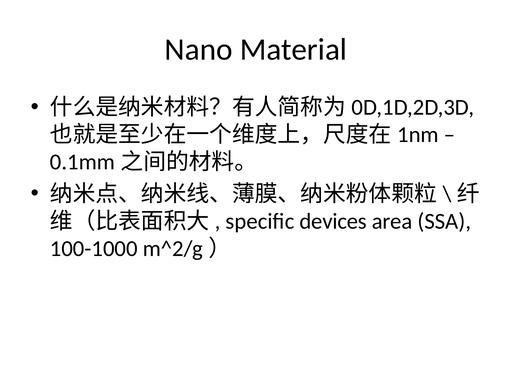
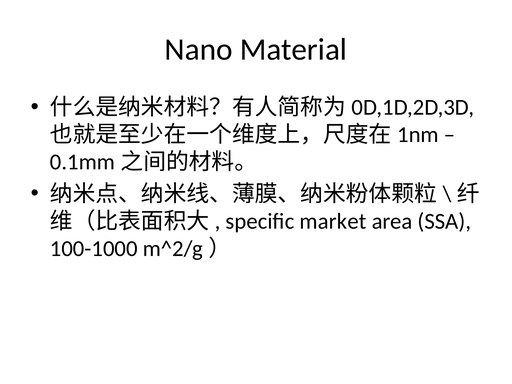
devices: devices -> market
